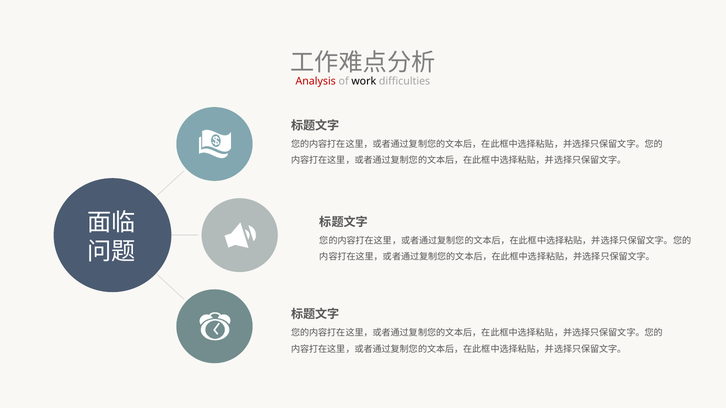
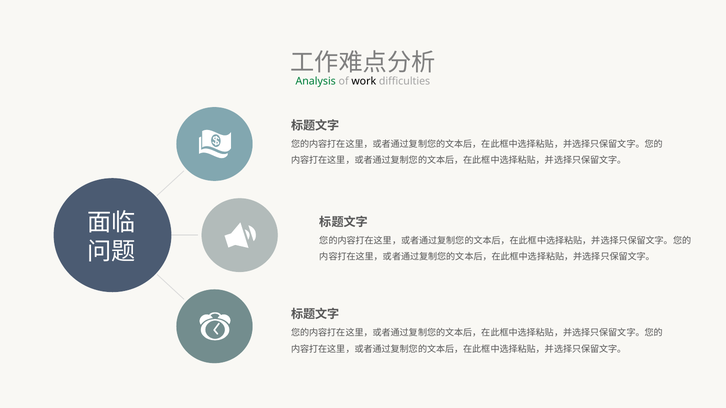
Analysis colour: red -> green
